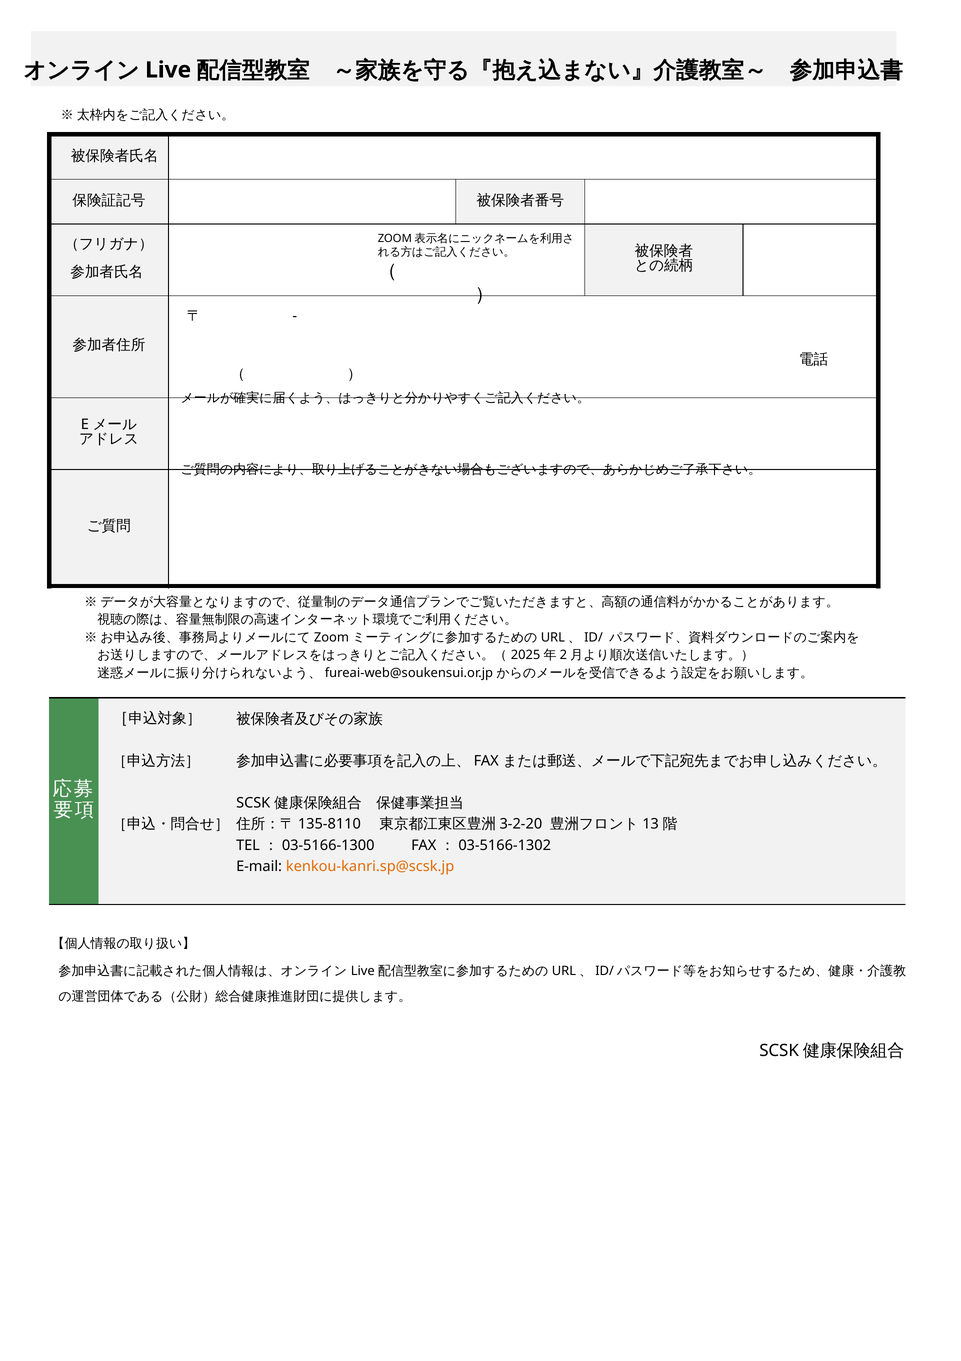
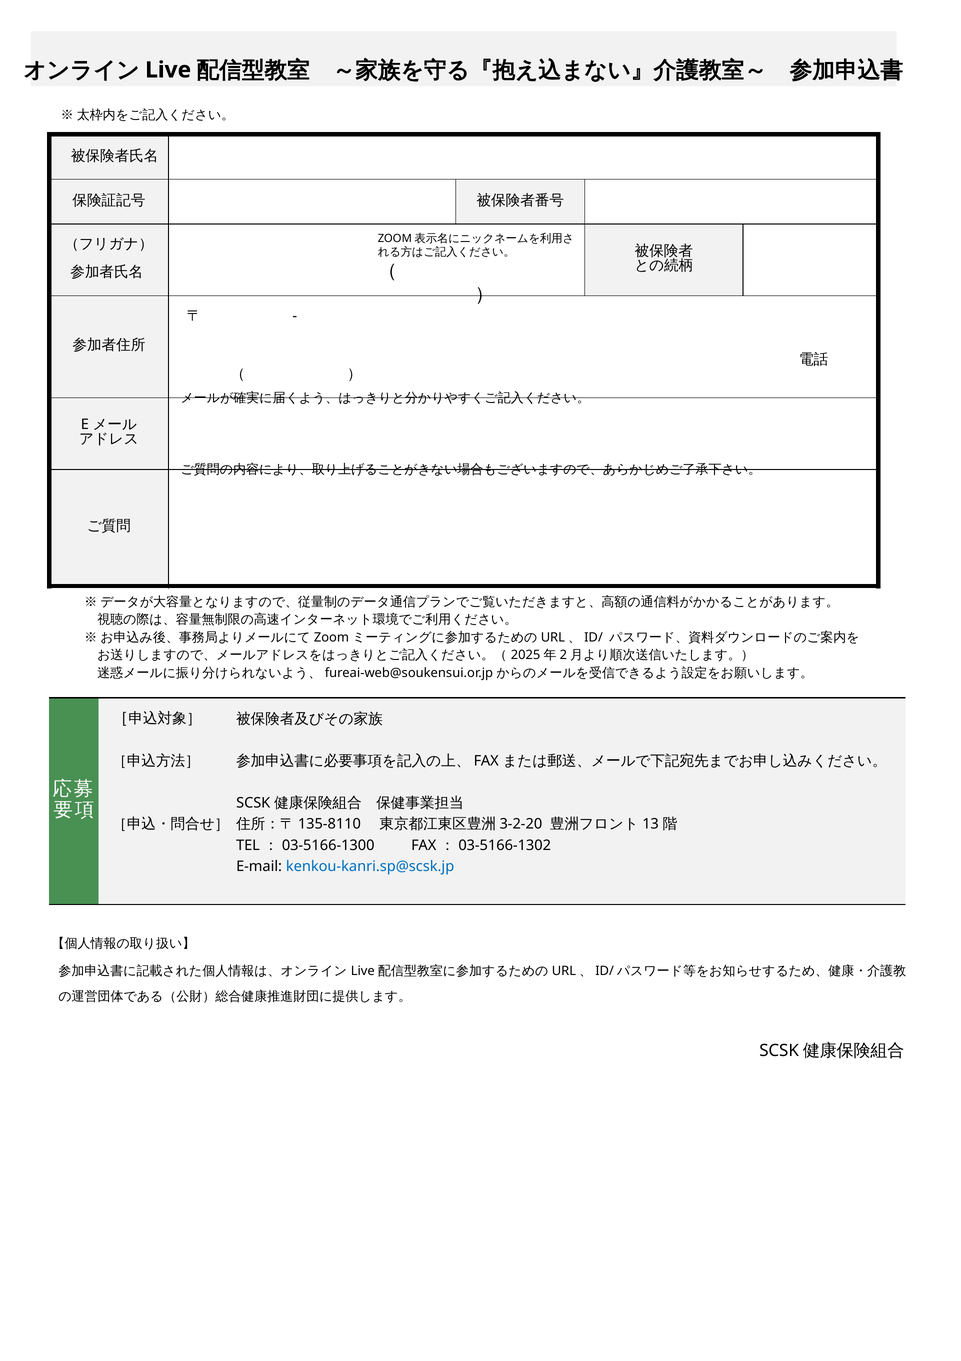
kenkou-kanri.sp@scsk.jp colour: orange -> blue
